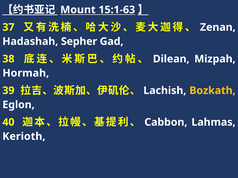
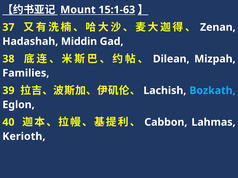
Sepher: Sepher -> Middin
Hormah: Hormah -> Families
Bozkath colour: yellow -> light blue
